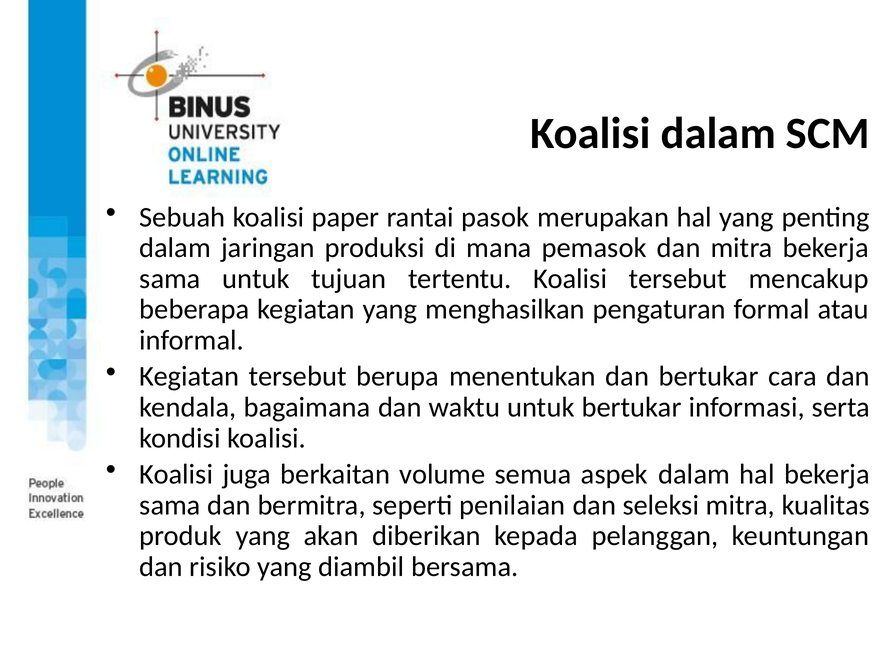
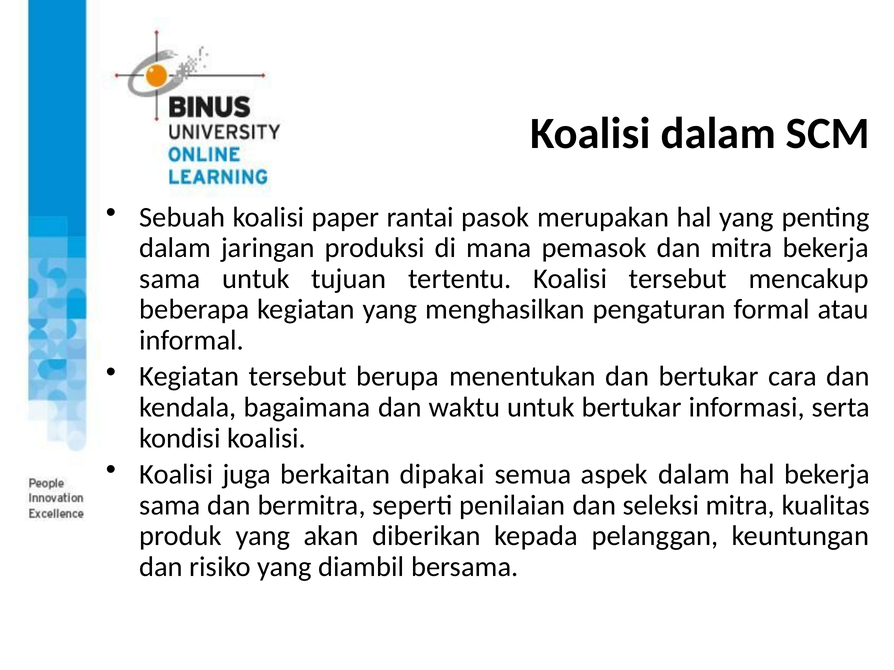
volume: volume -> dipakai
